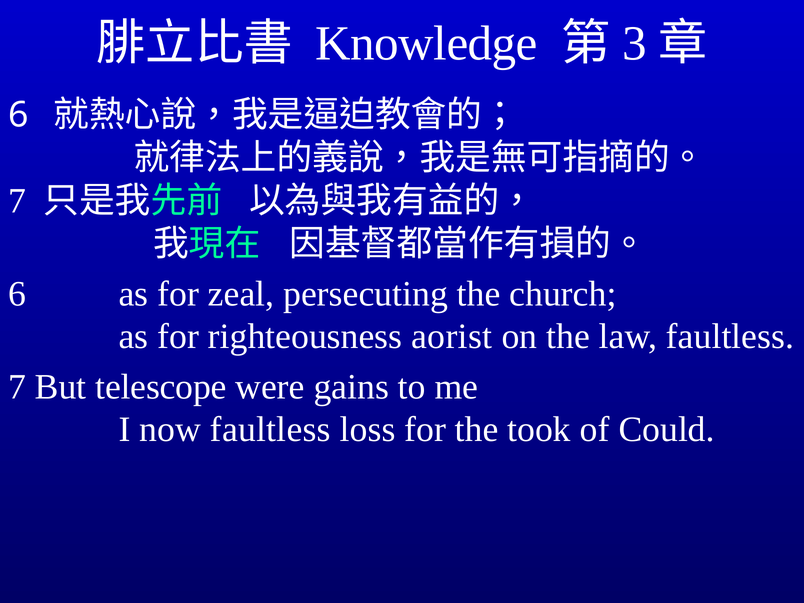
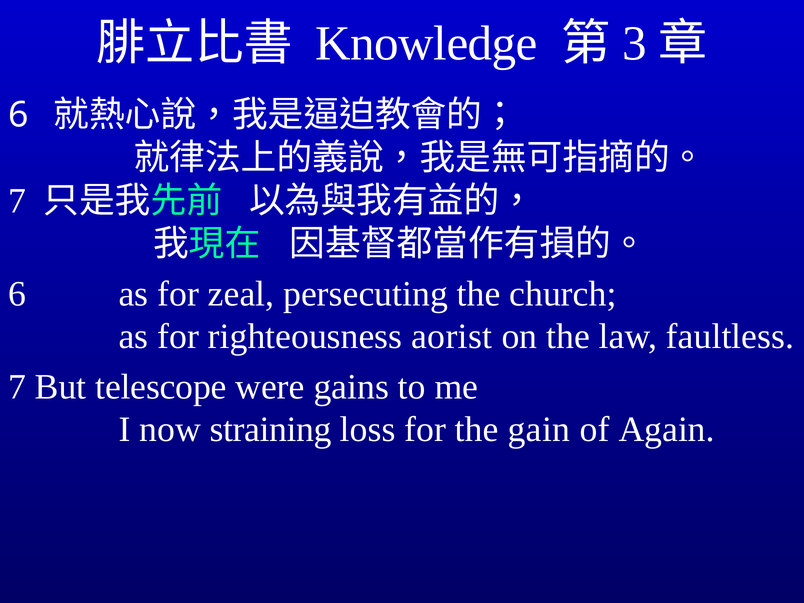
now faultless: faultless -> straining
took: took -> gain
Could: Could -> Again
